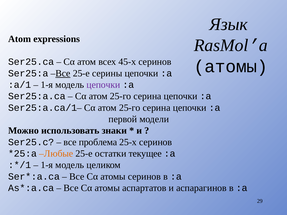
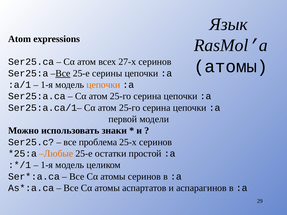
45-х: 45-х -> 27-х
цепочки at (103, 85) colour: purple -> orange
текущее: текущее -> простой
